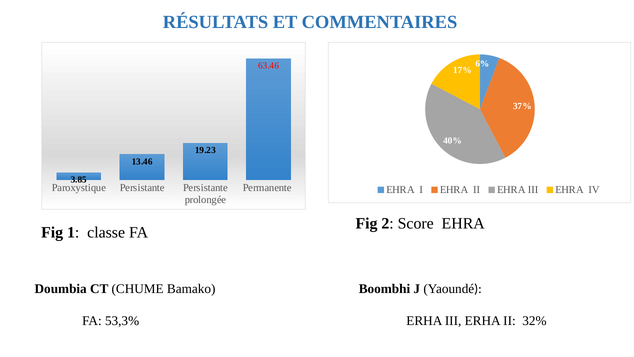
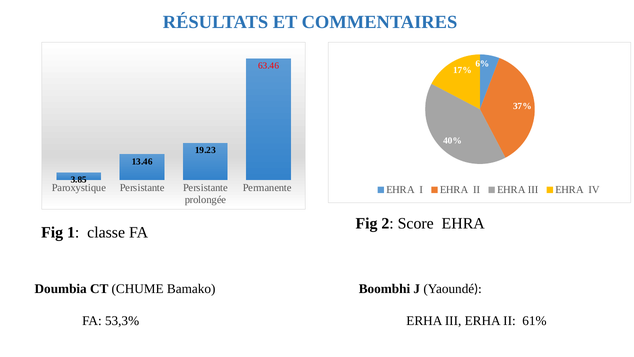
32%: 32% -> 61%
